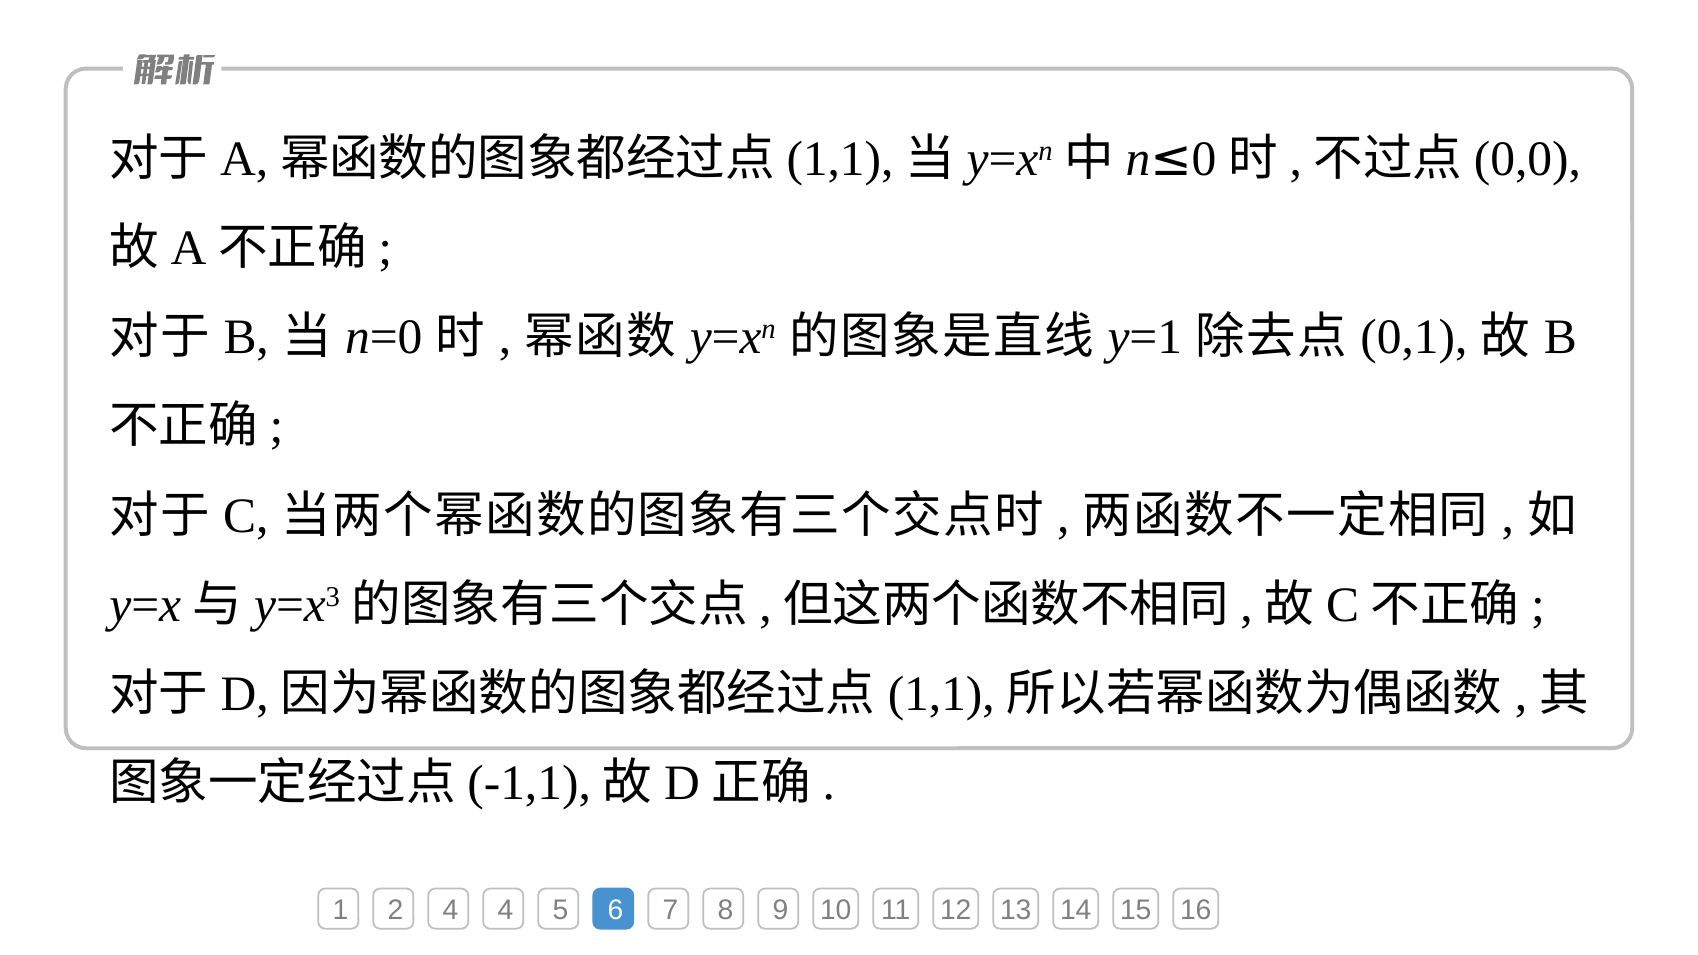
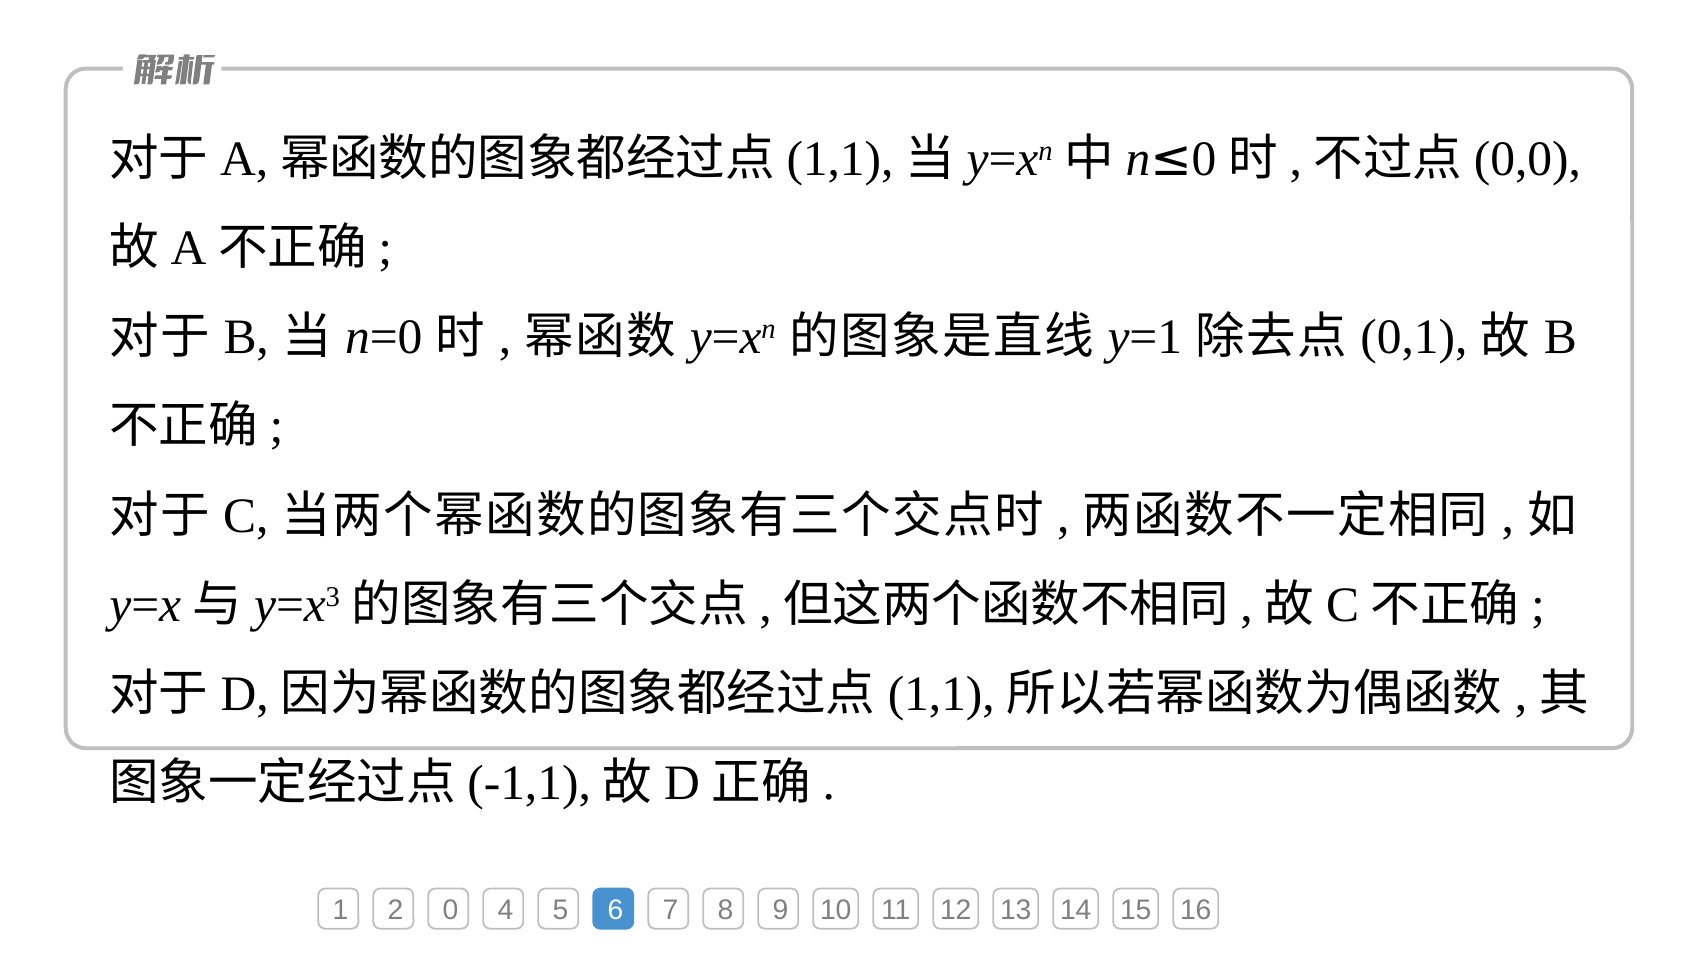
2 4: 4 -> 0
